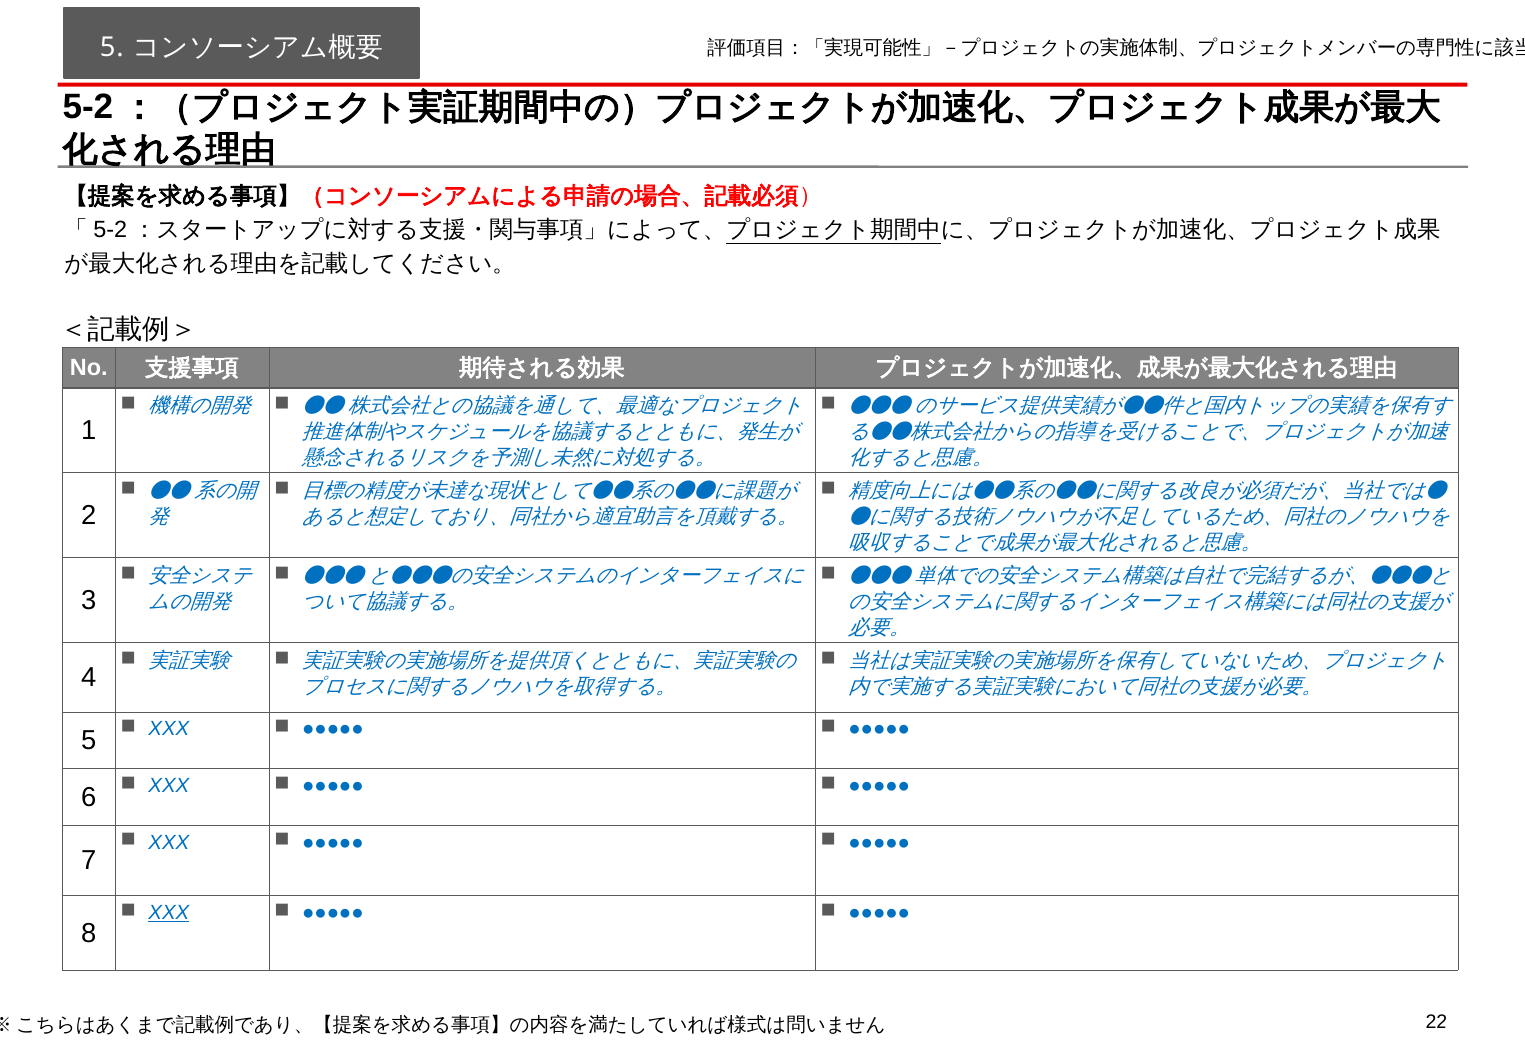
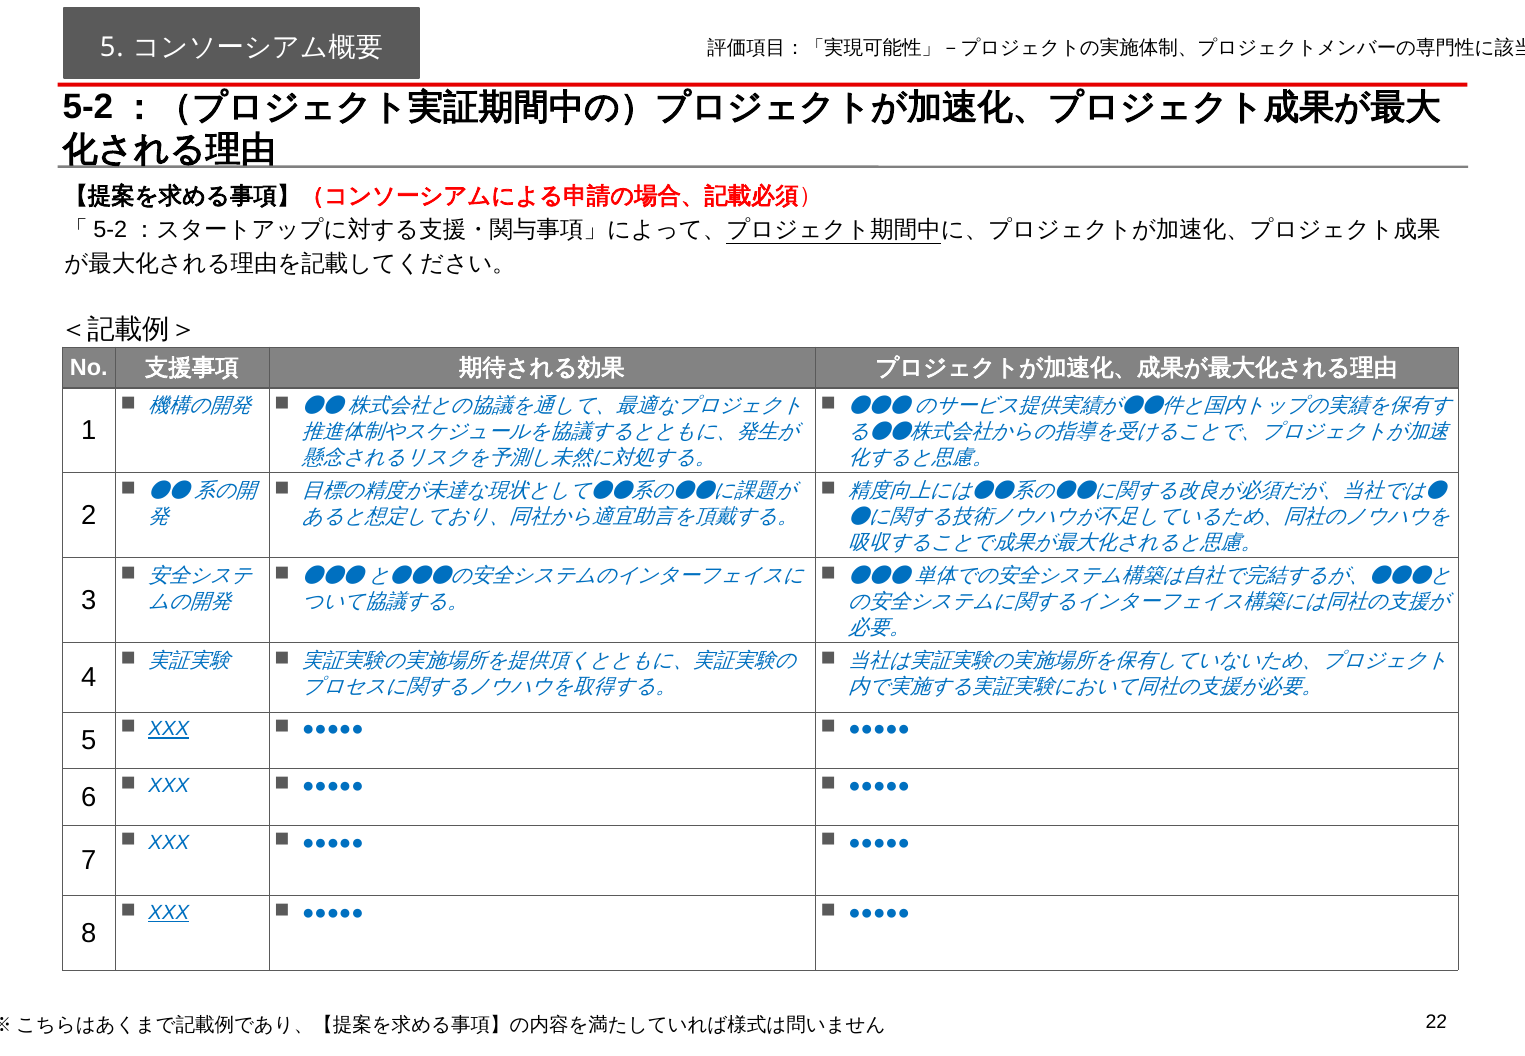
XXX at (169, 729) underline: none -> present
